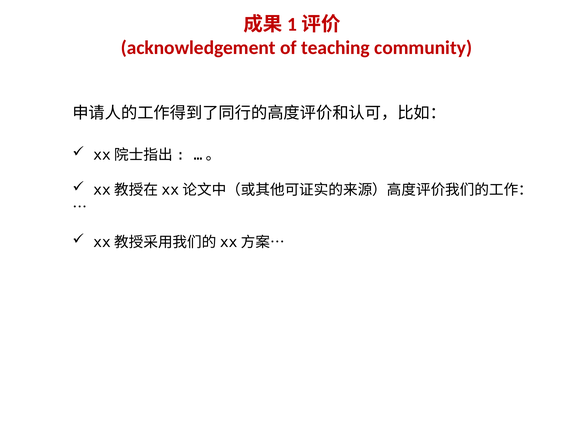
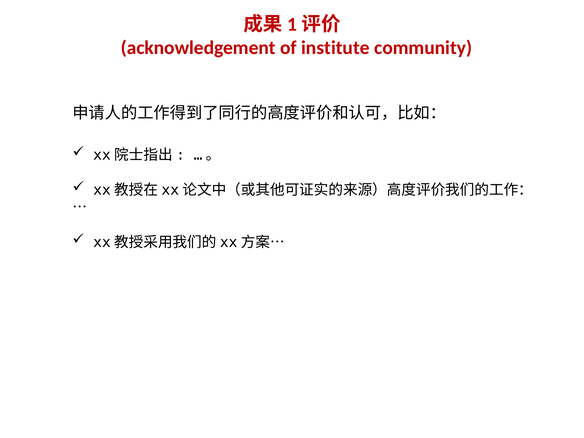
teaching: teaching -> institute
